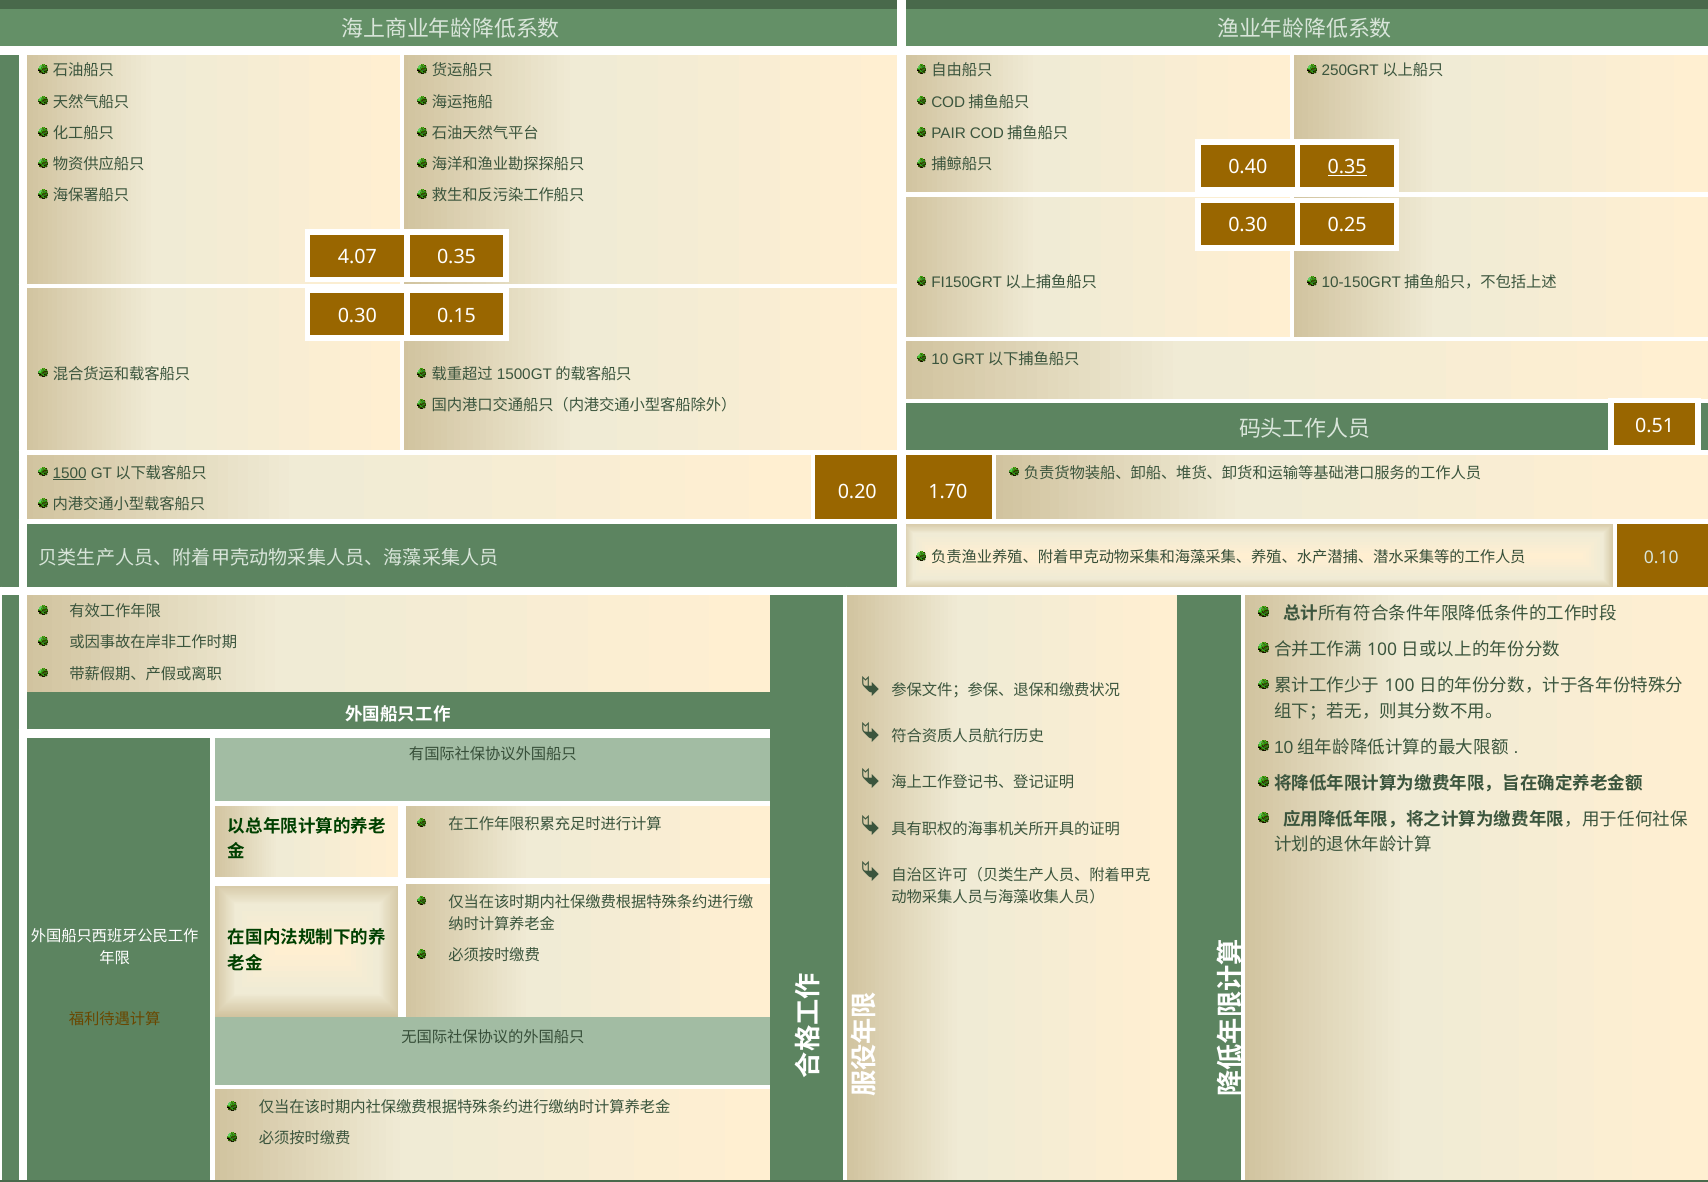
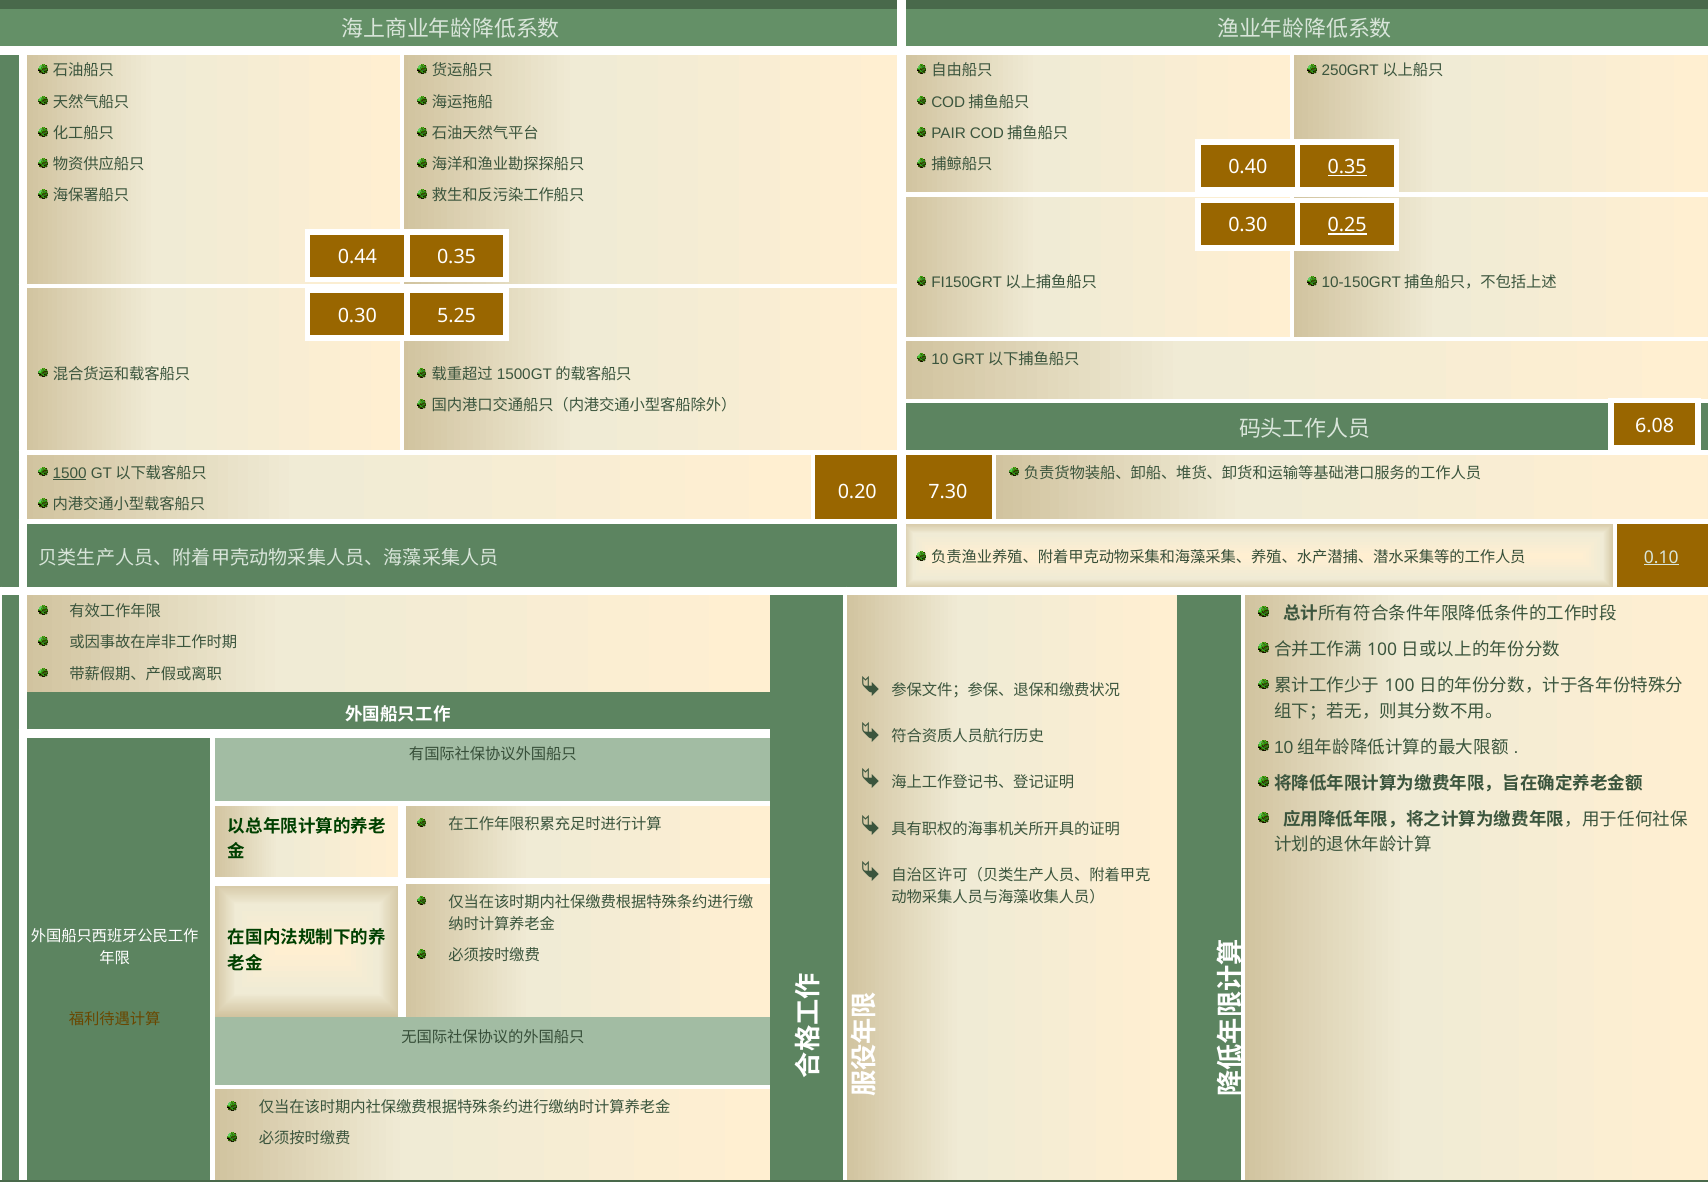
0.25 underline: none -> present
4.07: 4.07 -> 0.44
0.15: 0.15 -> 5.25
0.51: 0.51 -> 6.08
1.70: 1.70 -> 7.30
0.10 underline: none -> present
